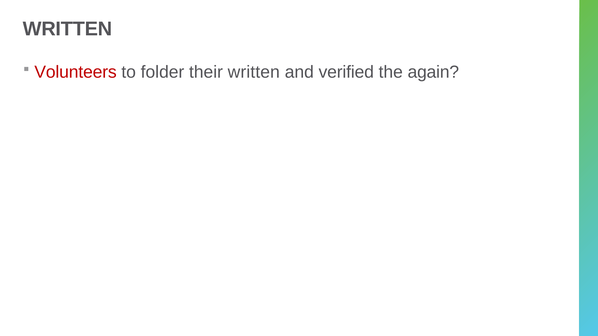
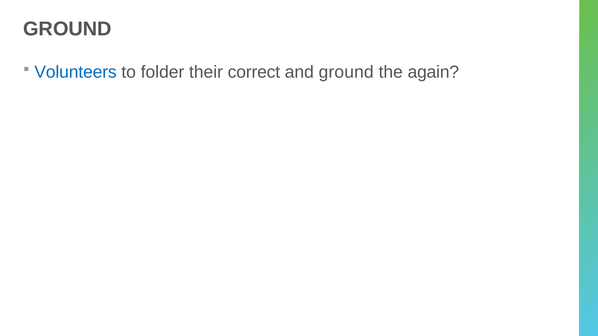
WRITTEN at (68, 29): WRITTEN -> GROUND
Volunteers colour: red -> blue
their written: written -> correct
and verified: verified -> ground
